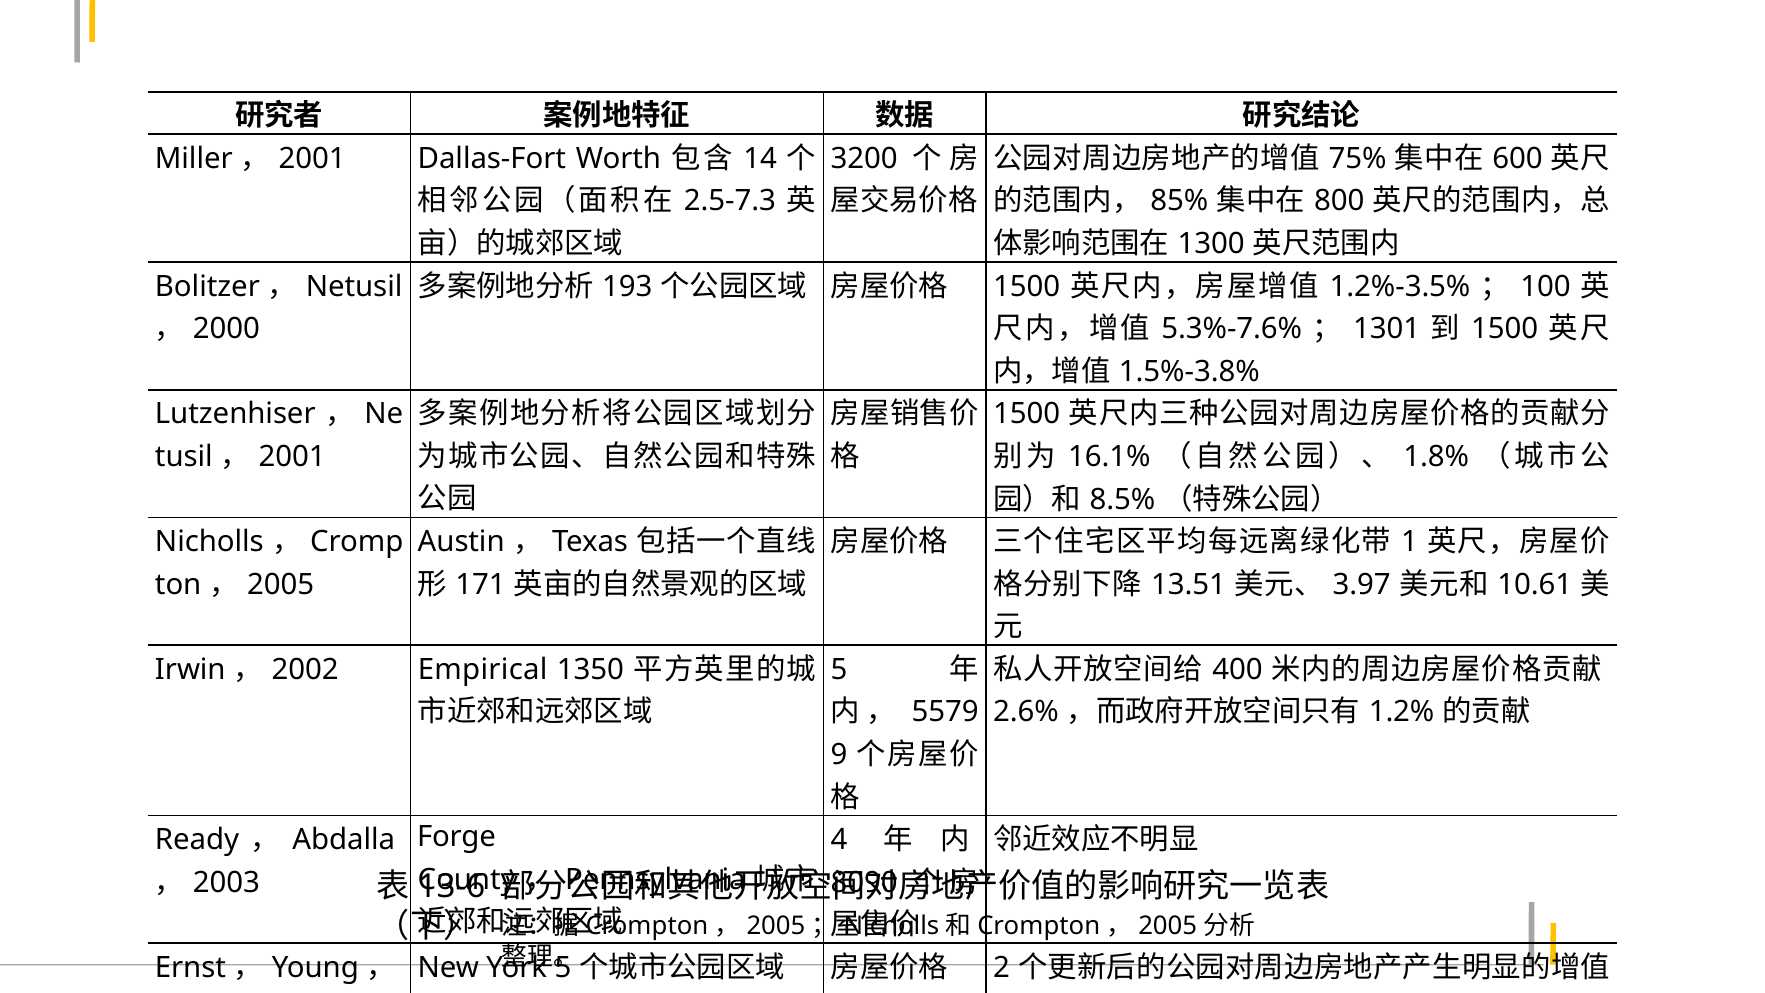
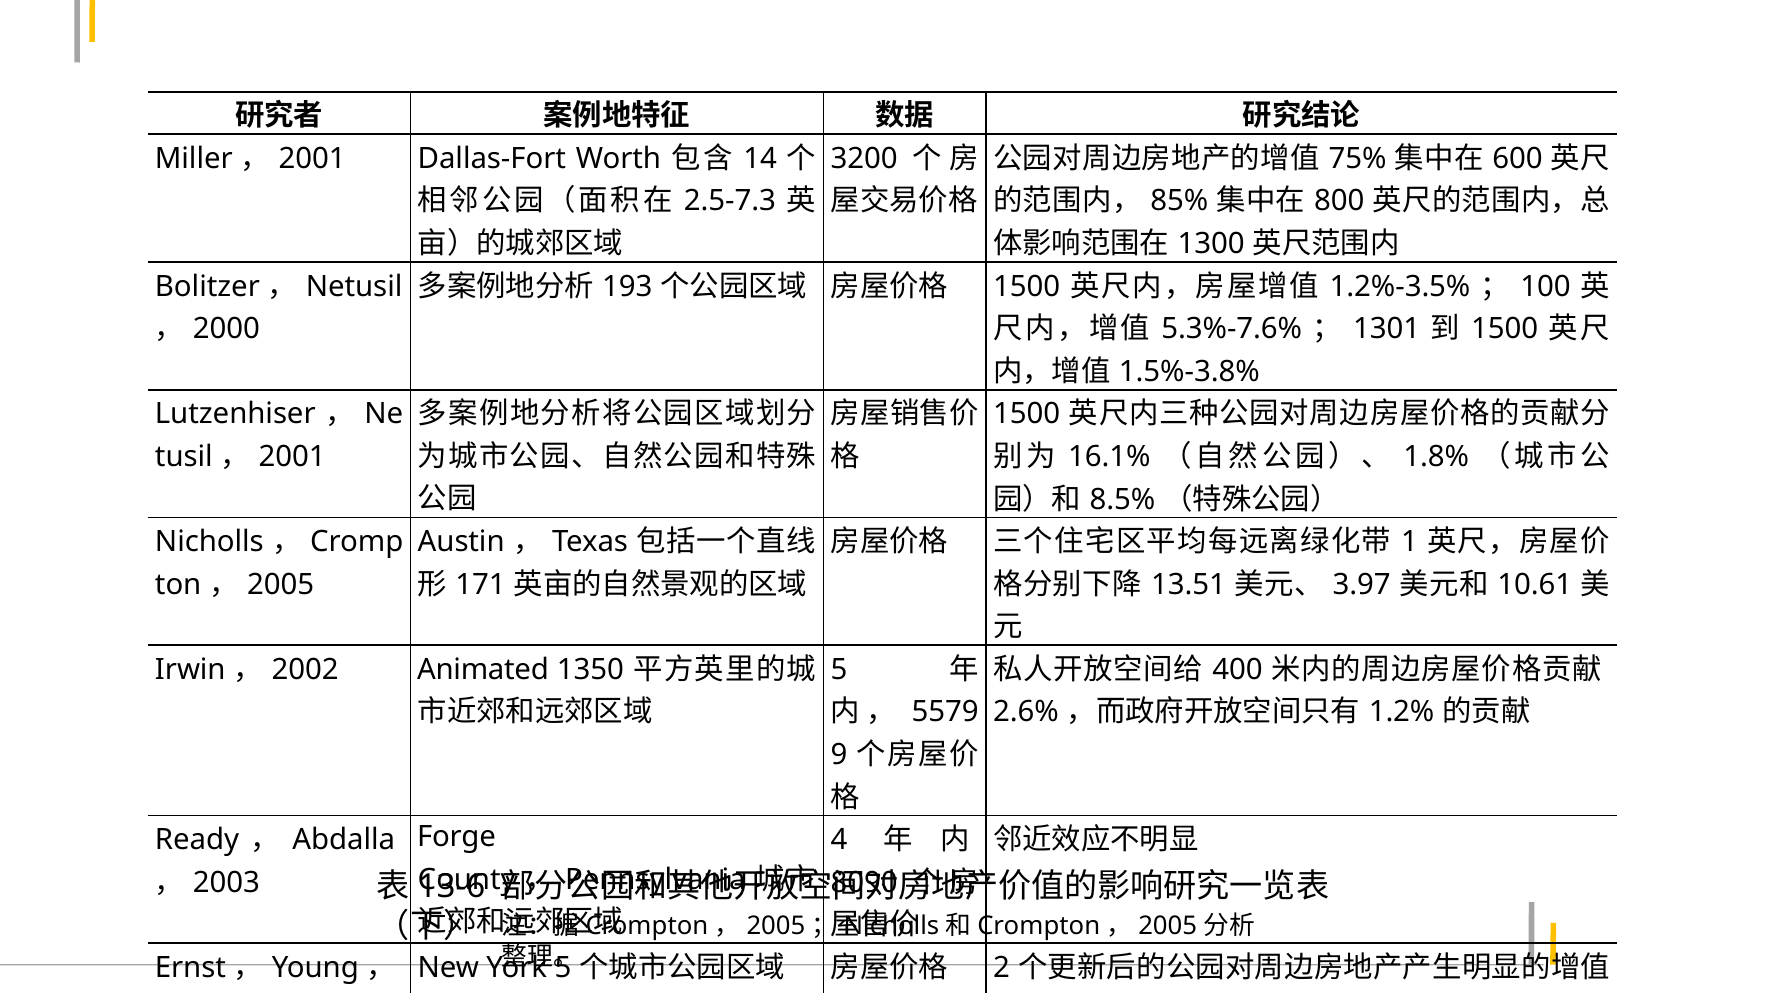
Empirical: Empirical -> Animated
